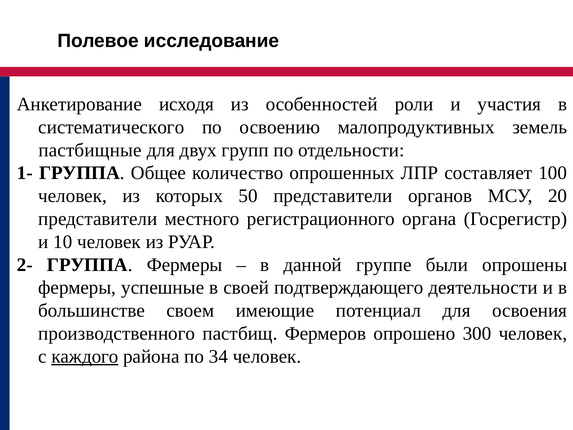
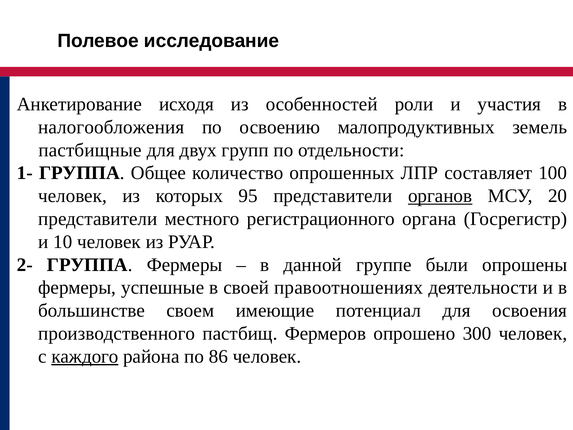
систематического: систематического -> налогообложения
50: 50 -> 95
органов underline: none -> present
подтверждающего: подтверждающего -> правоотношениях
34: 34 -> 86
